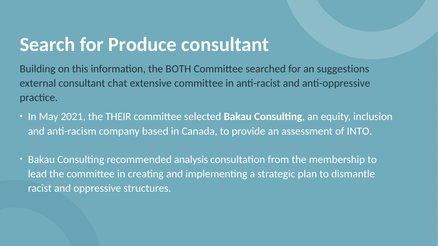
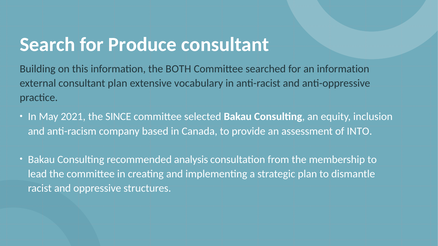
an suggestions: suggestions -> information
consultant chat: chat -> plan
extensive committee: committee -> vocabulary
THEIR: THEIR -> SINCE
